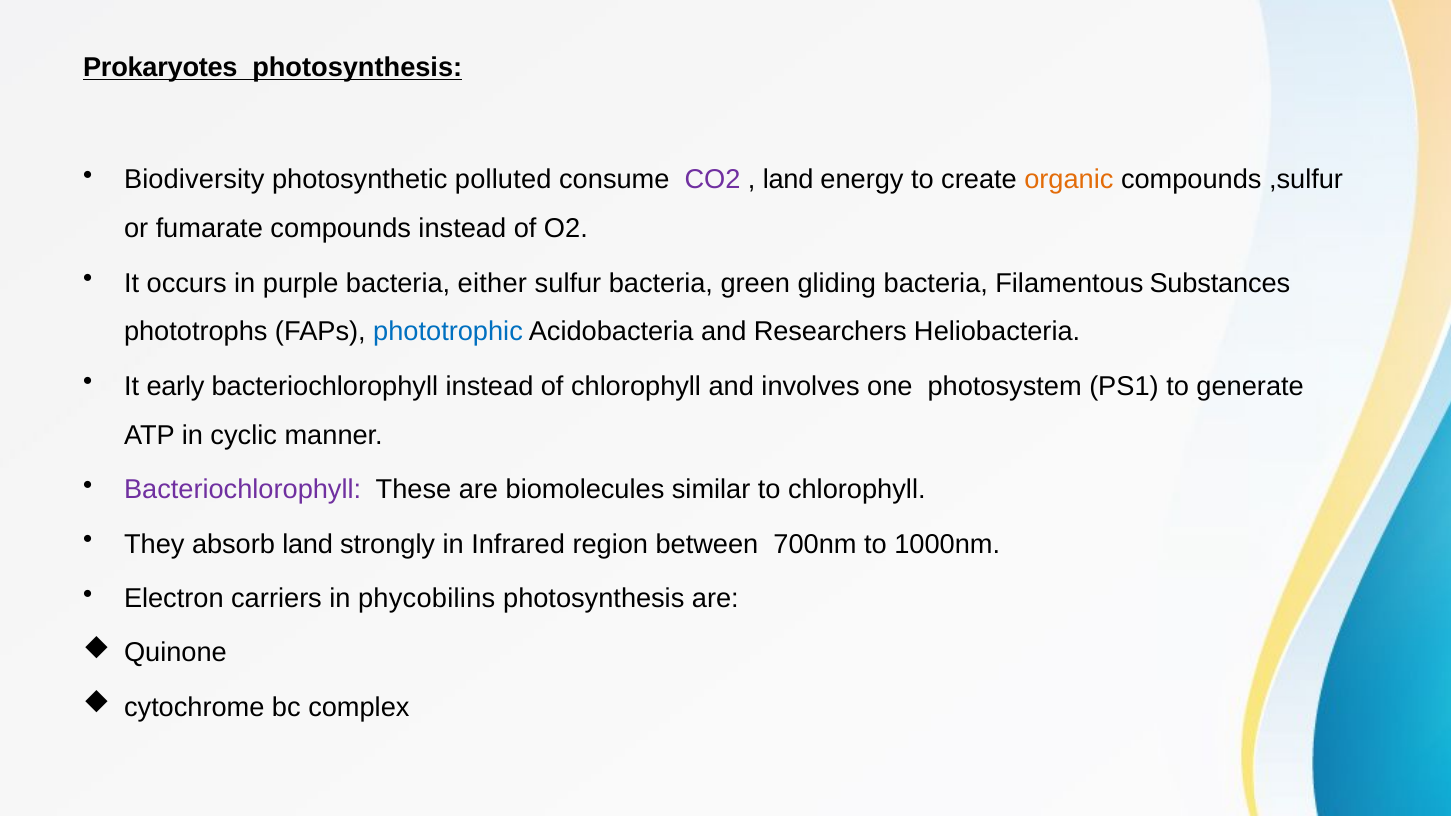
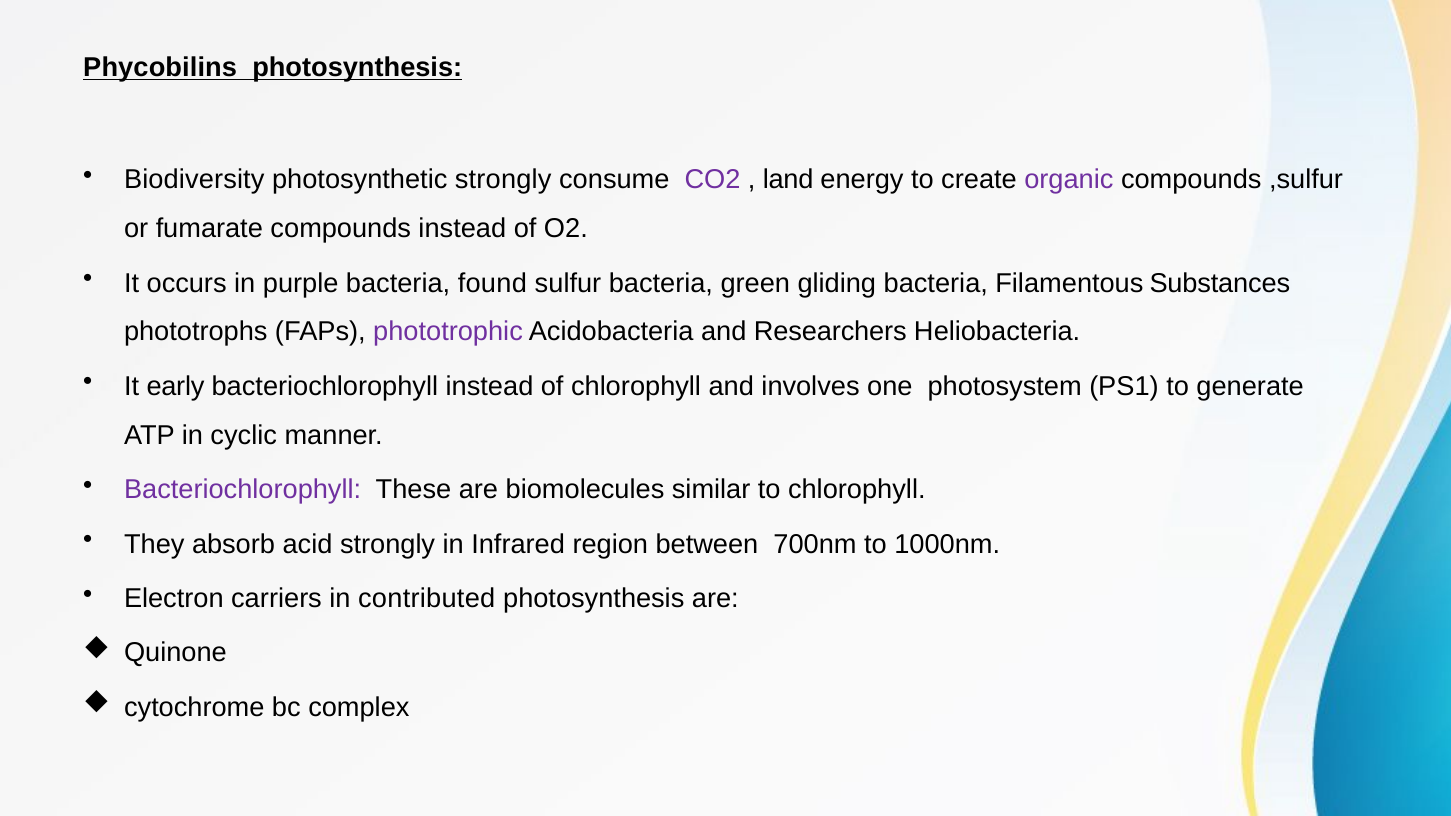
Prokaryotes: Prokaryotes -> Phycobilins
photosynthetic polluted: polluted -> strongly
organic colour: orange -> purple
either: either -> found
phototrophic colour: blue -> purple
absorb land: land -> acid
phycobilins: phycobilins -> contributed
